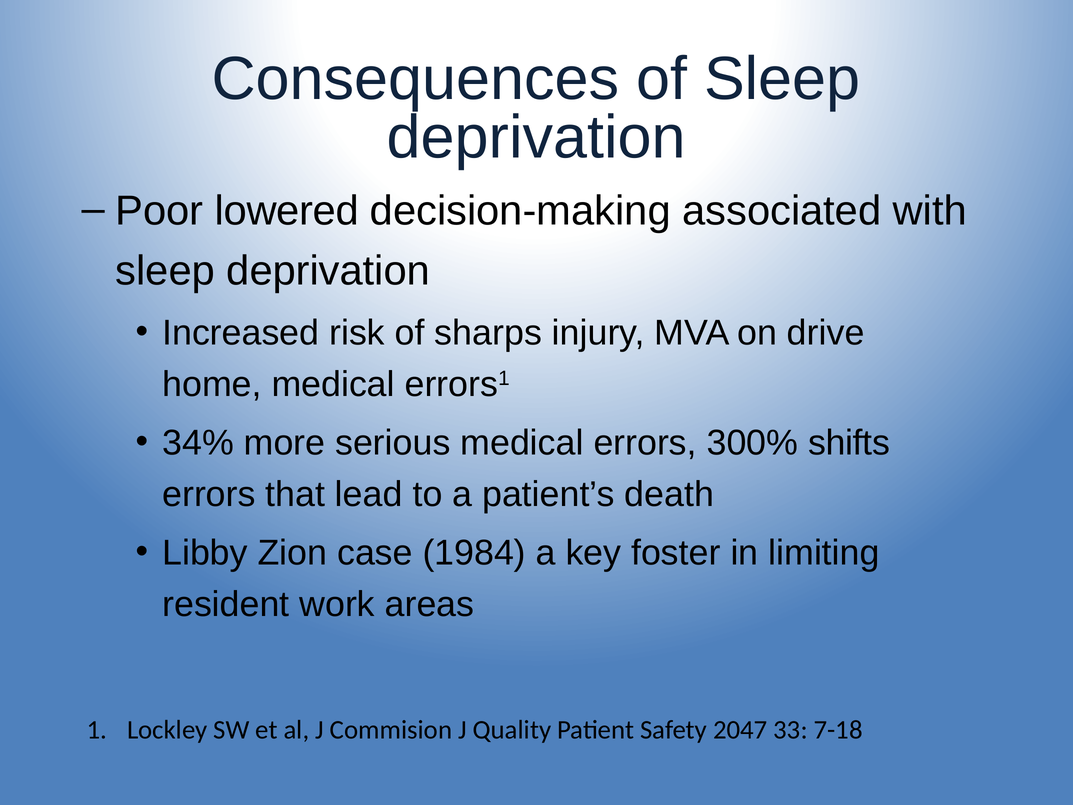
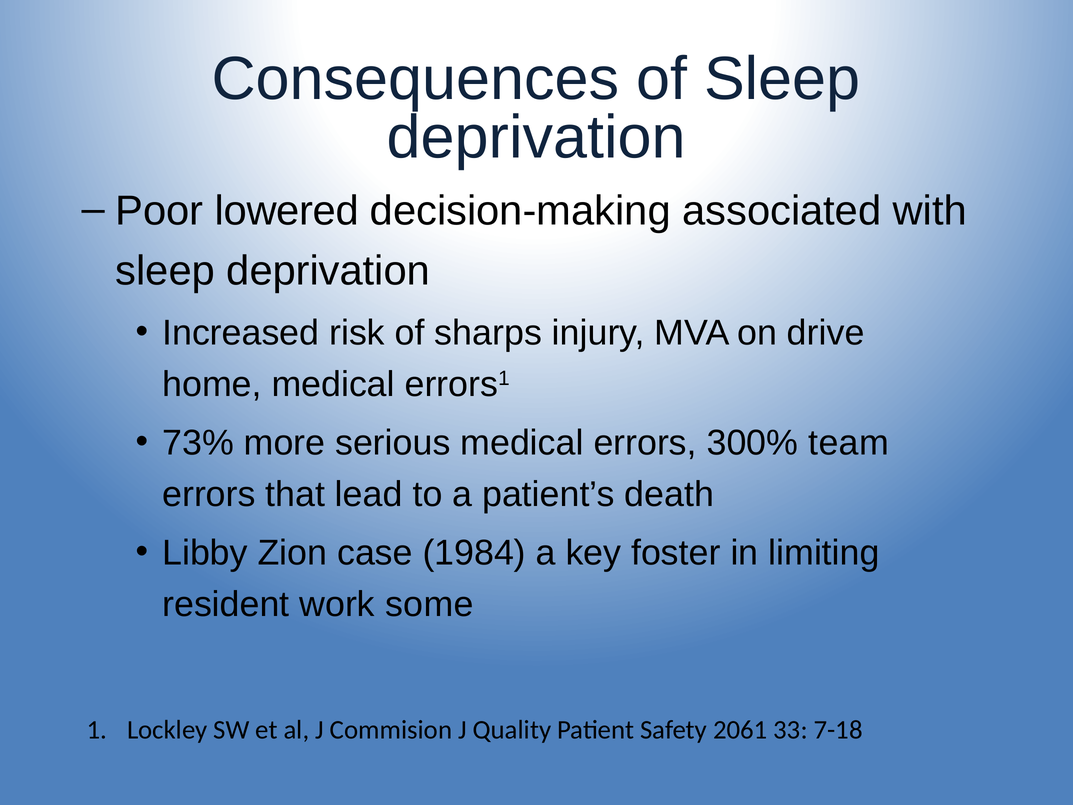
34%: 34% -> 73%
shifts: shifts -> team
areas: areas -> some
2047: 2047 -> 2061
